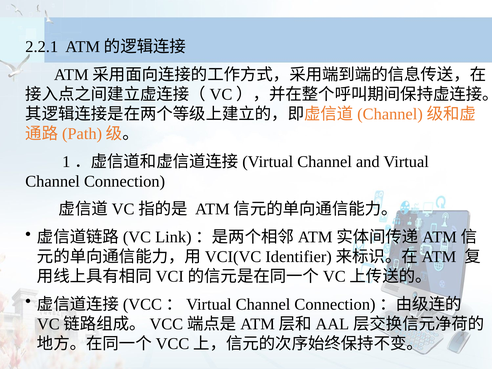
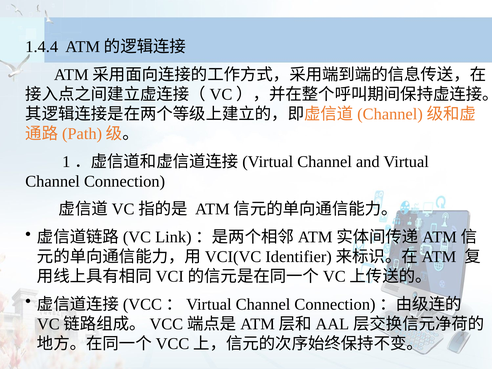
2.2.1: 2.2.1 -> 1.4.4
